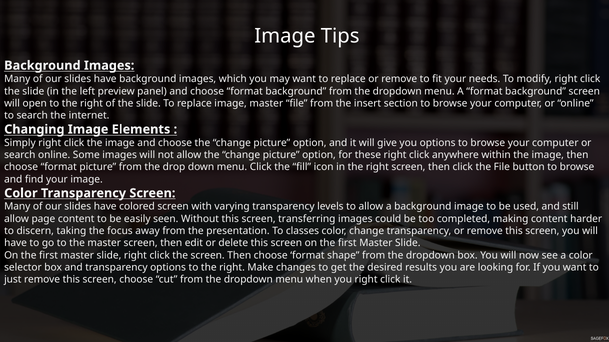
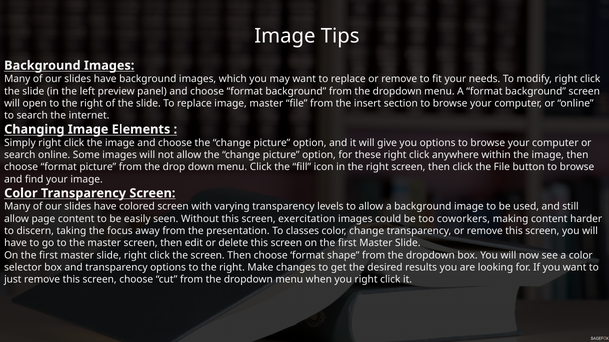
transferring: transferring -> exercitation
completed: completed -> coworkers
